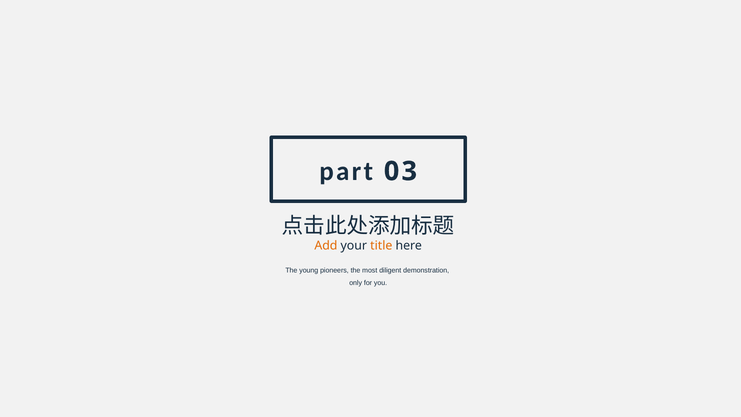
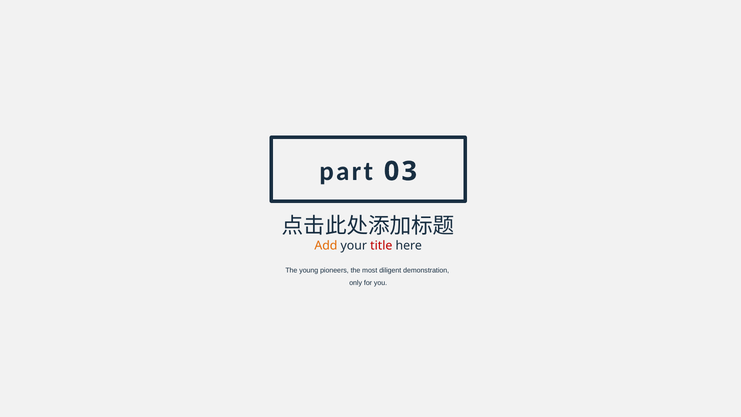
title colour: orange -> red
